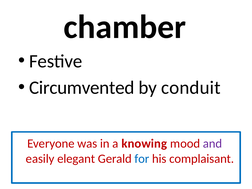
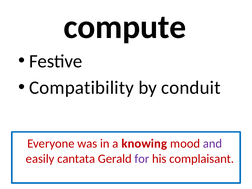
chamber: chamber -> compute
Circumvented: Circumvented -> Compatibility
elegant: elegant -> cantata
for colour: blue -> purple
